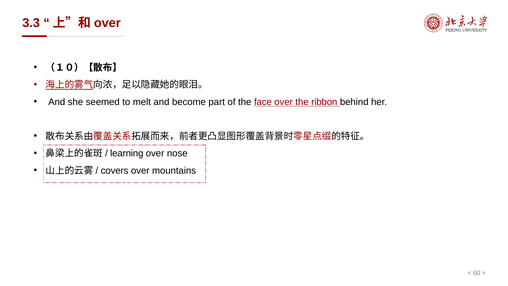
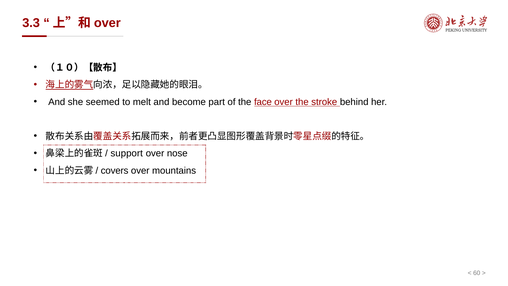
ribbon: ribbon -> stroke
learning: learning -> support
